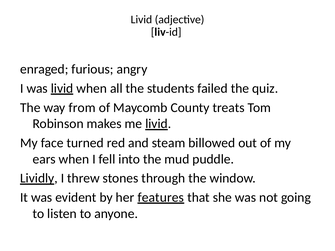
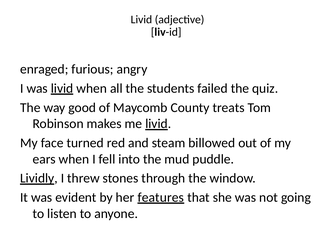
from: from -> good
